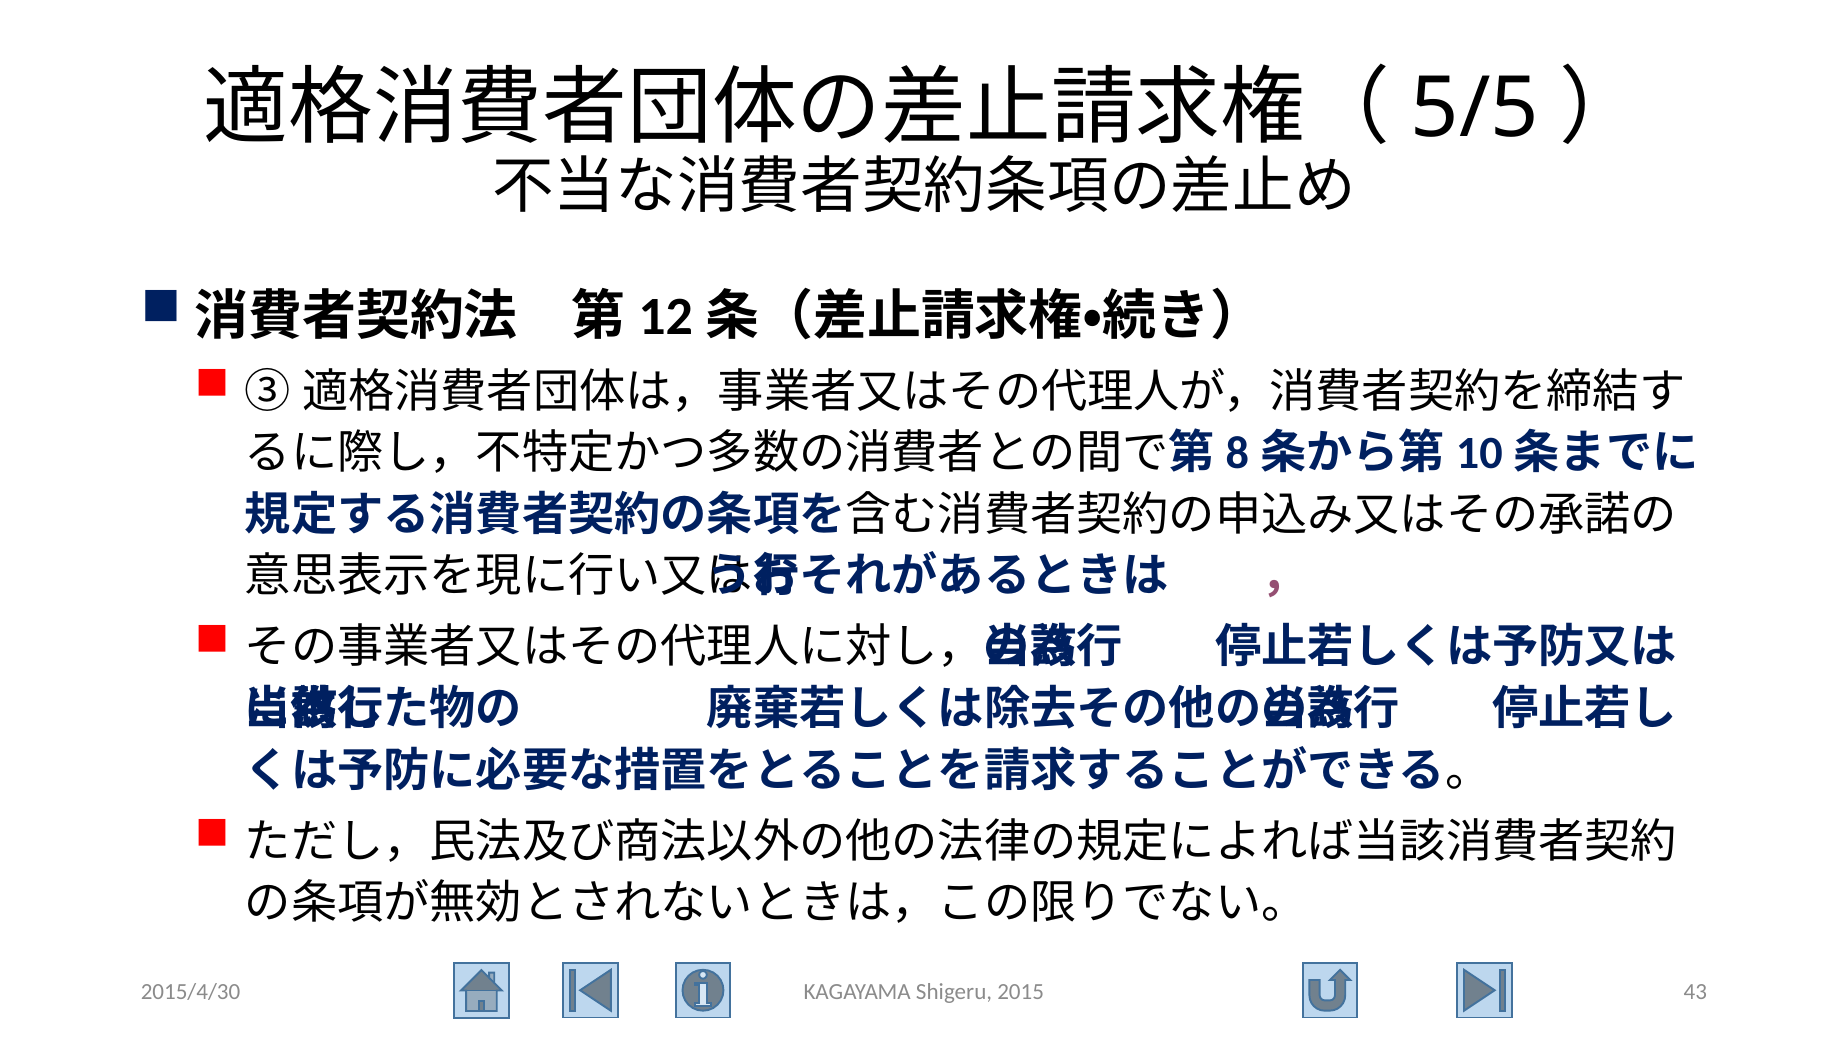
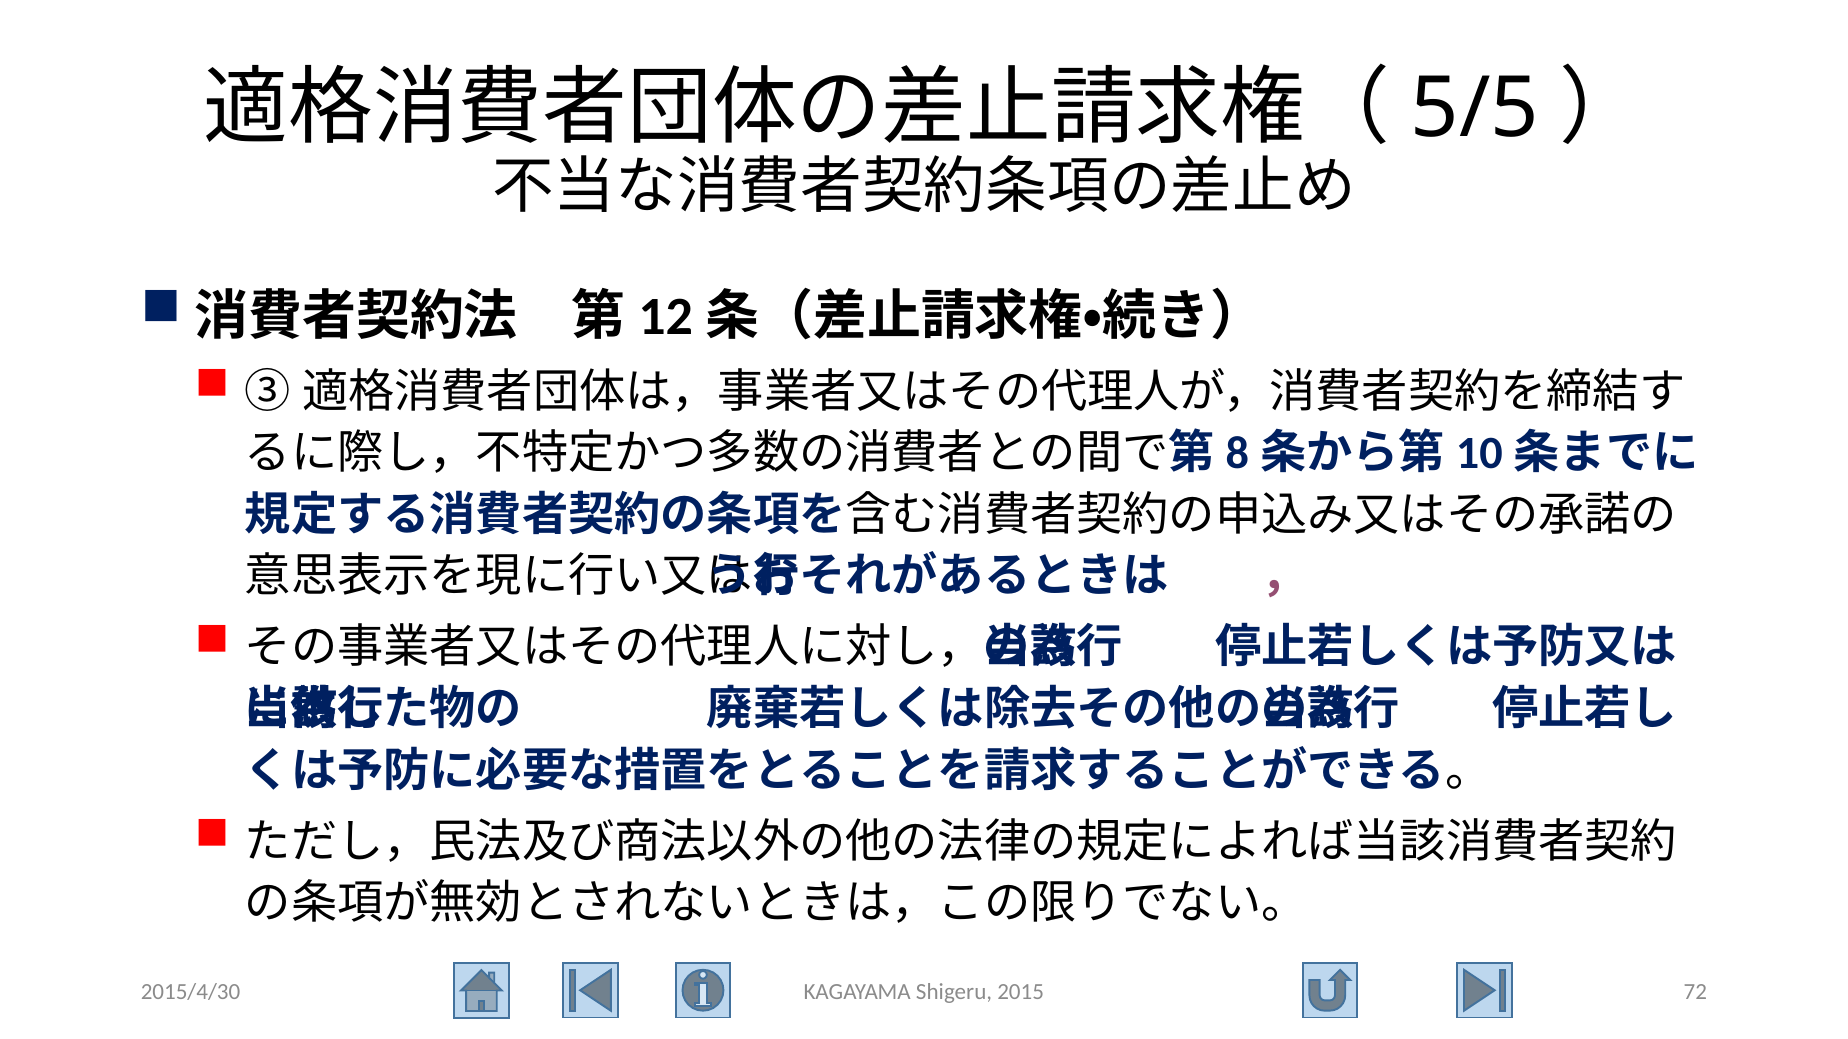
43: 43 -> 72
